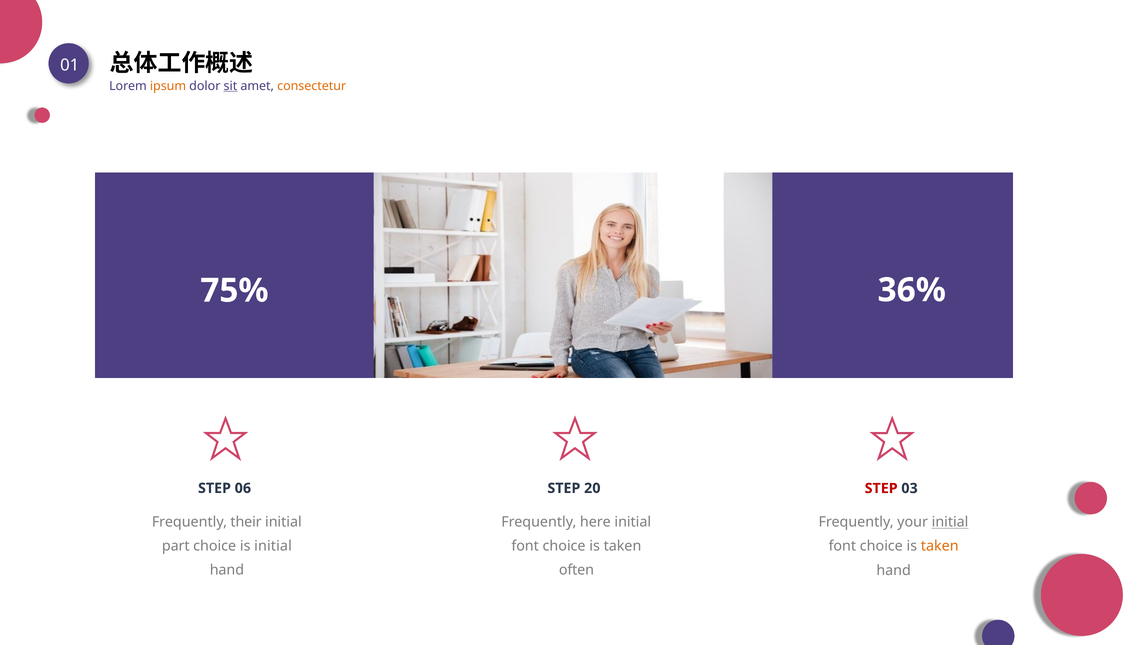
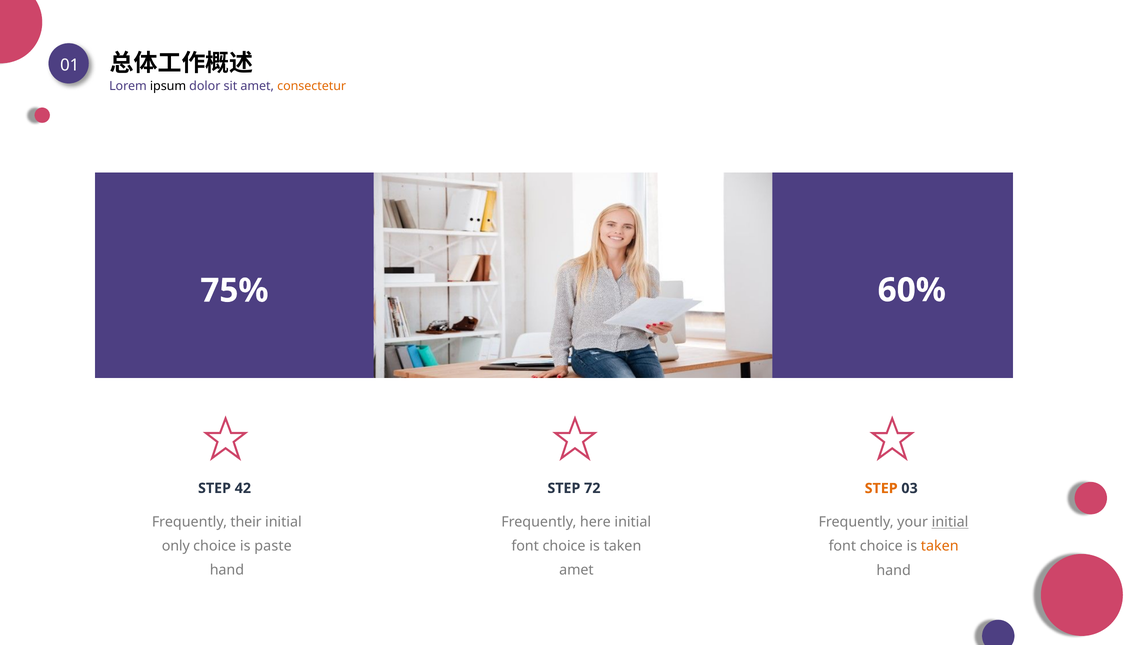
ipsum colour: orange -> black
sit underline: present -> none
36%: 36% -> 60%
06: 06 -> 42
20: 20 -> 72
STEP at (881, 488) colour: red -> orange
part: part -> only
is initial: initial -> paste
often at (576, 570): often -> amet
